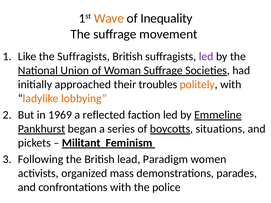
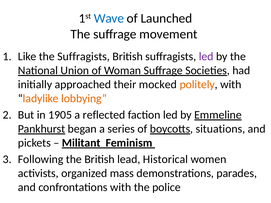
Wave colour: orange -> blue
Inequality: Inequality -> Launched
troubles: troubles -> mocked
1969: 1969 -> 1905
Paradigm: Paradigm -> Historical
